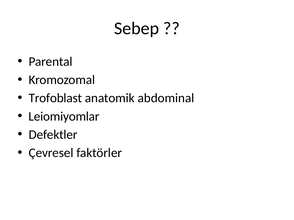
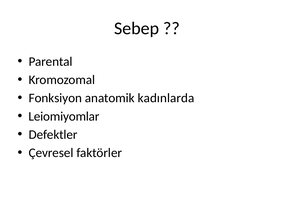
Trofoblast: Trofoblast -> Fonksiyon
abdominal: abdominal -> kadınlarda
